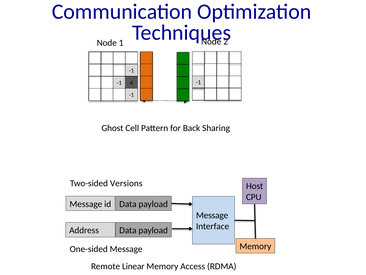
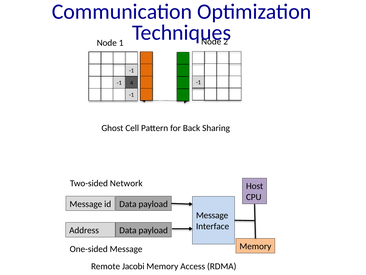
Versions: Versions -> Network
Linear: Linear -> Jacobi
